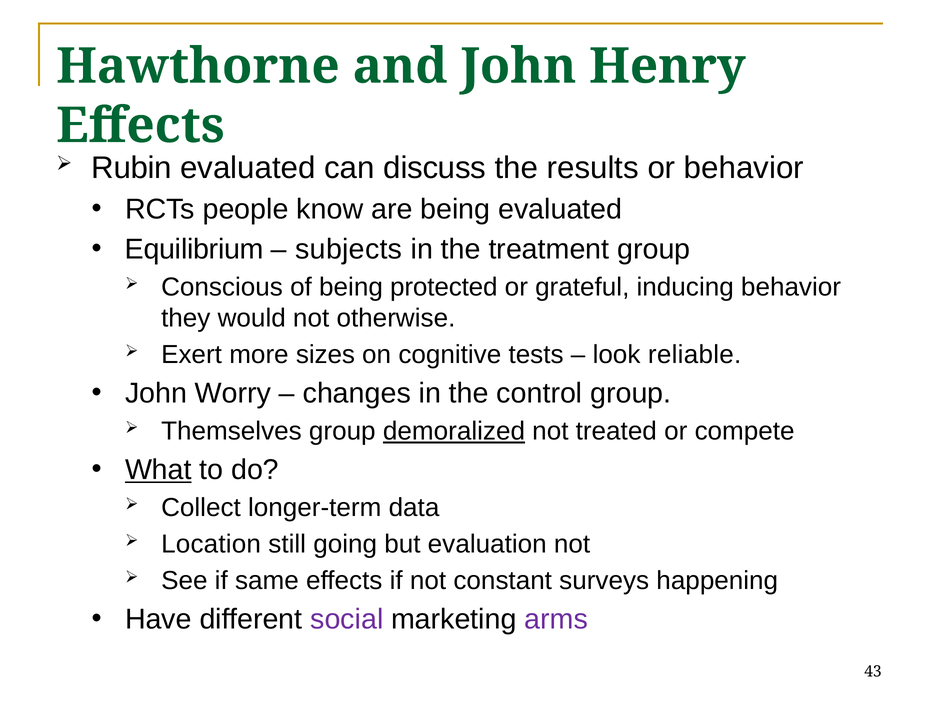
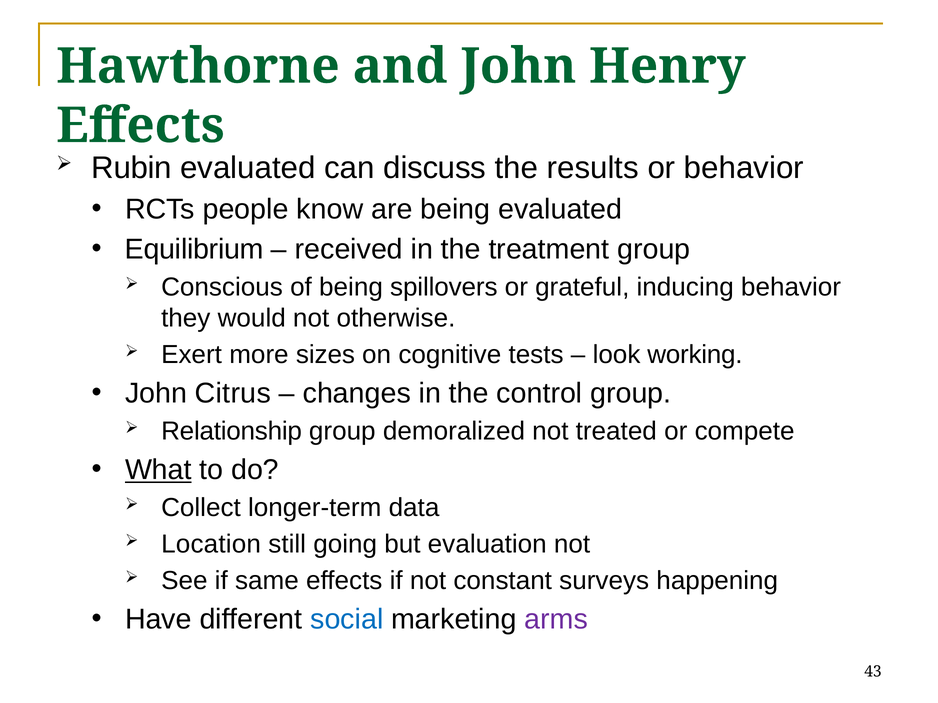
subjects: subjects -> received
protected: protected -> spillovers
reliable: reliable -> working
Worry: Worry -> Citrus
Themselves: Themselves -> Relationship
demoralized underline: present -> none
social colour: purple -> blue
